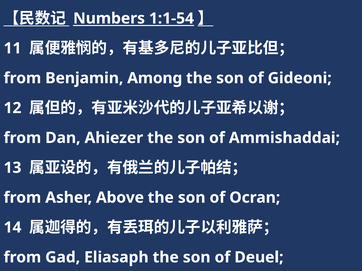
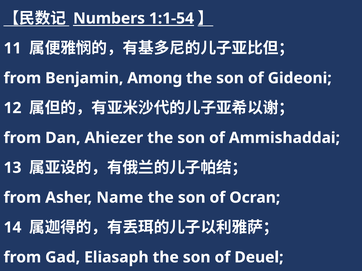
Above: Above -> Name
